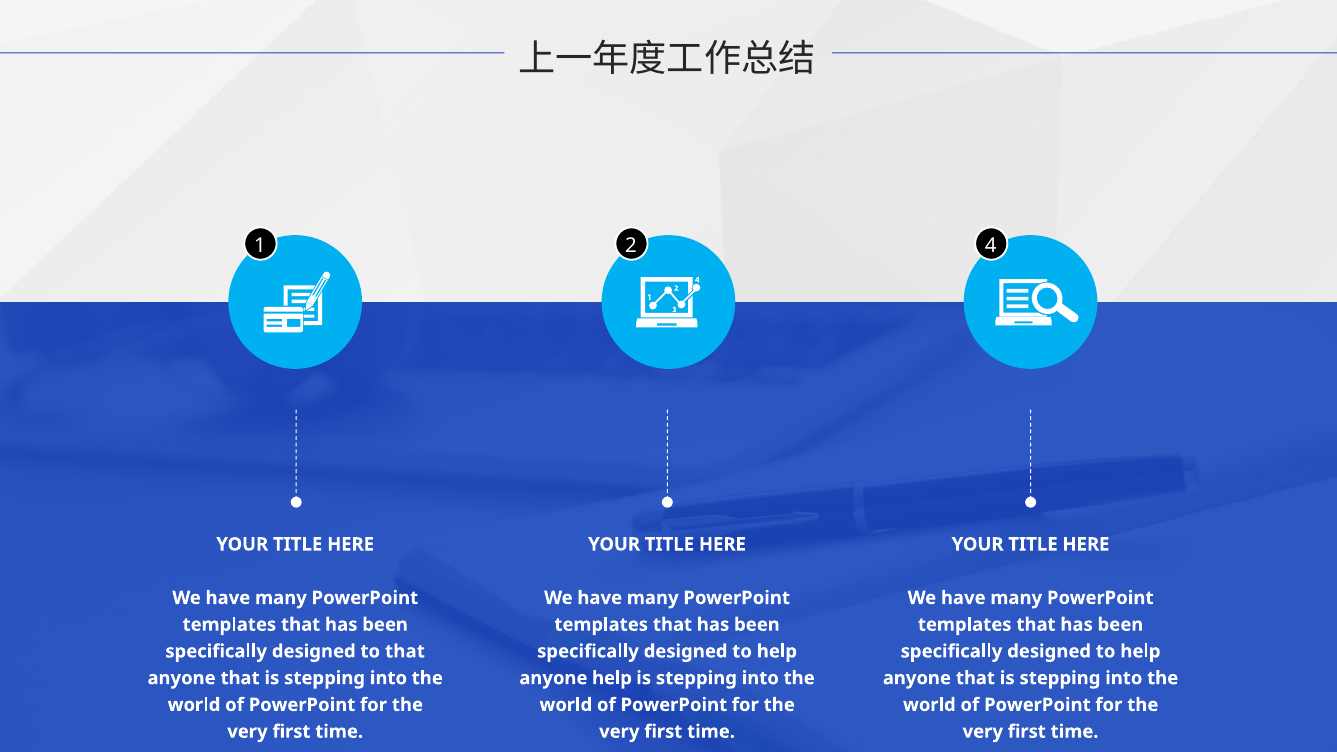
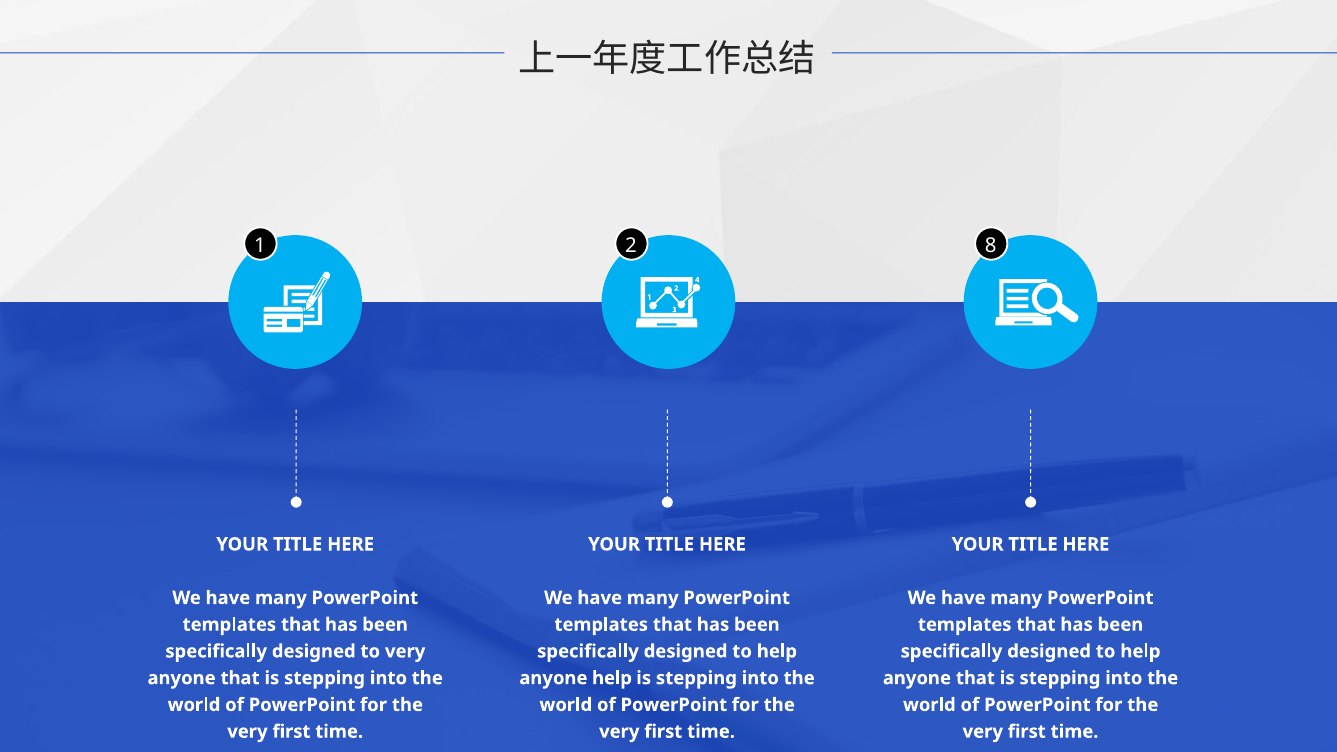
4: 4 -> 8
to that: that -> very
